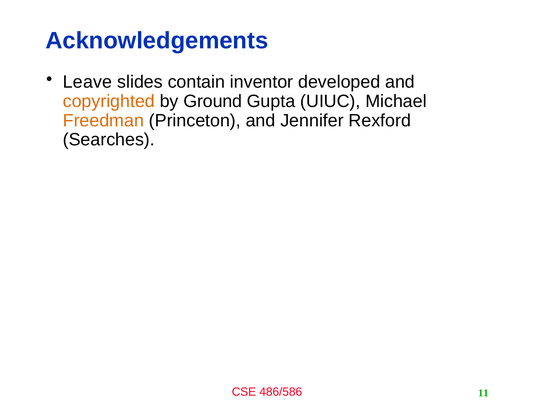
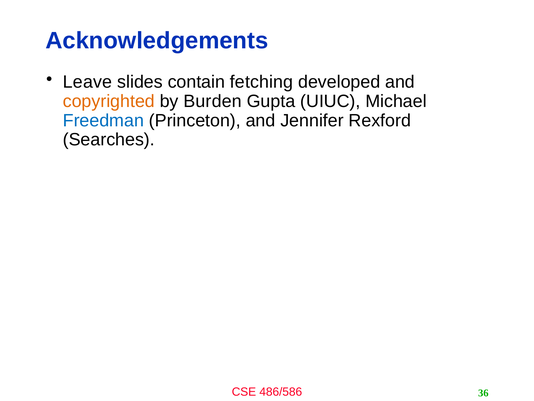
inventor: inventor -> fetching
Ground: Ground -> Burden
Freedman colour: orange -> blue
11: 11 -> 36
